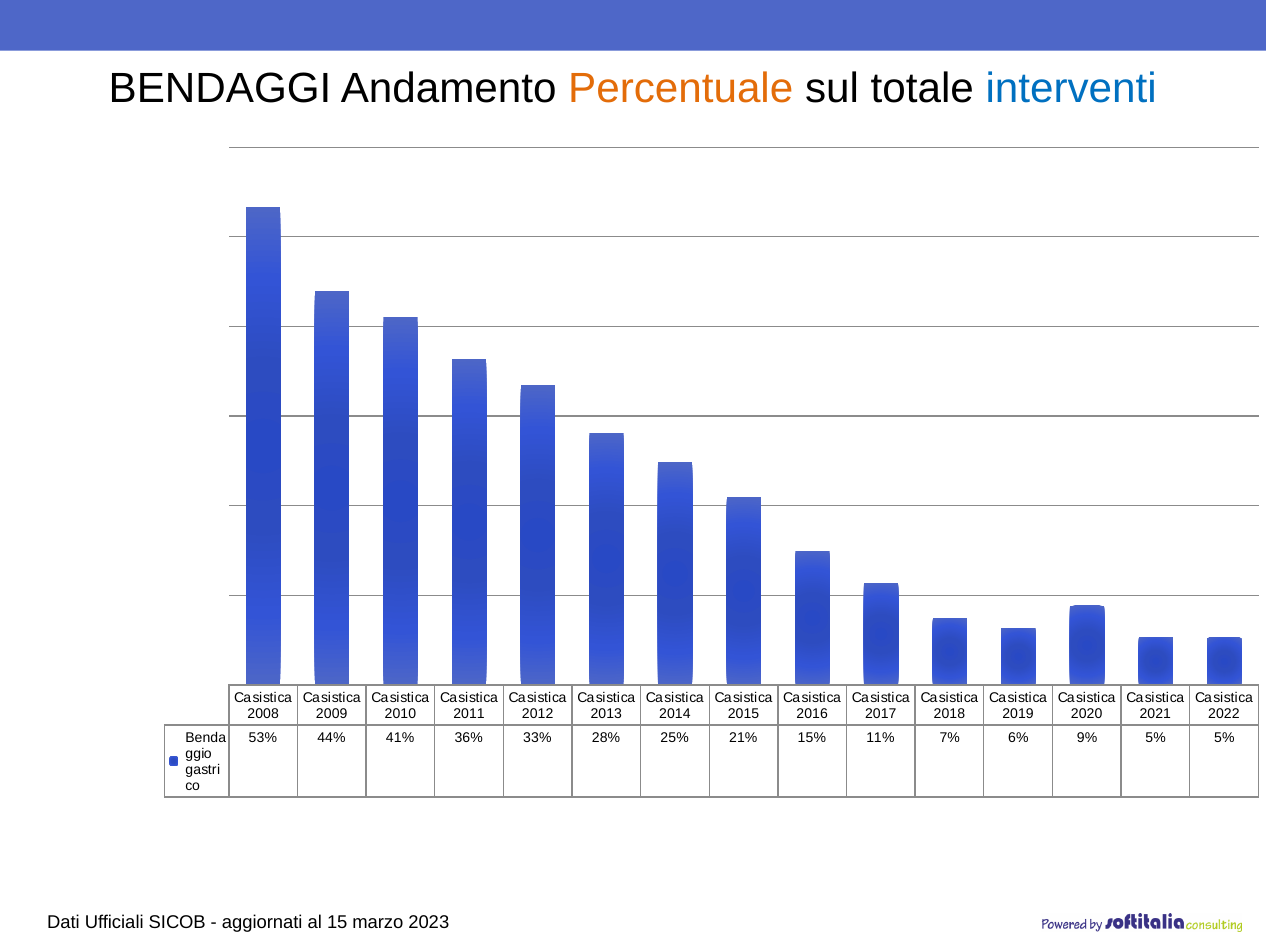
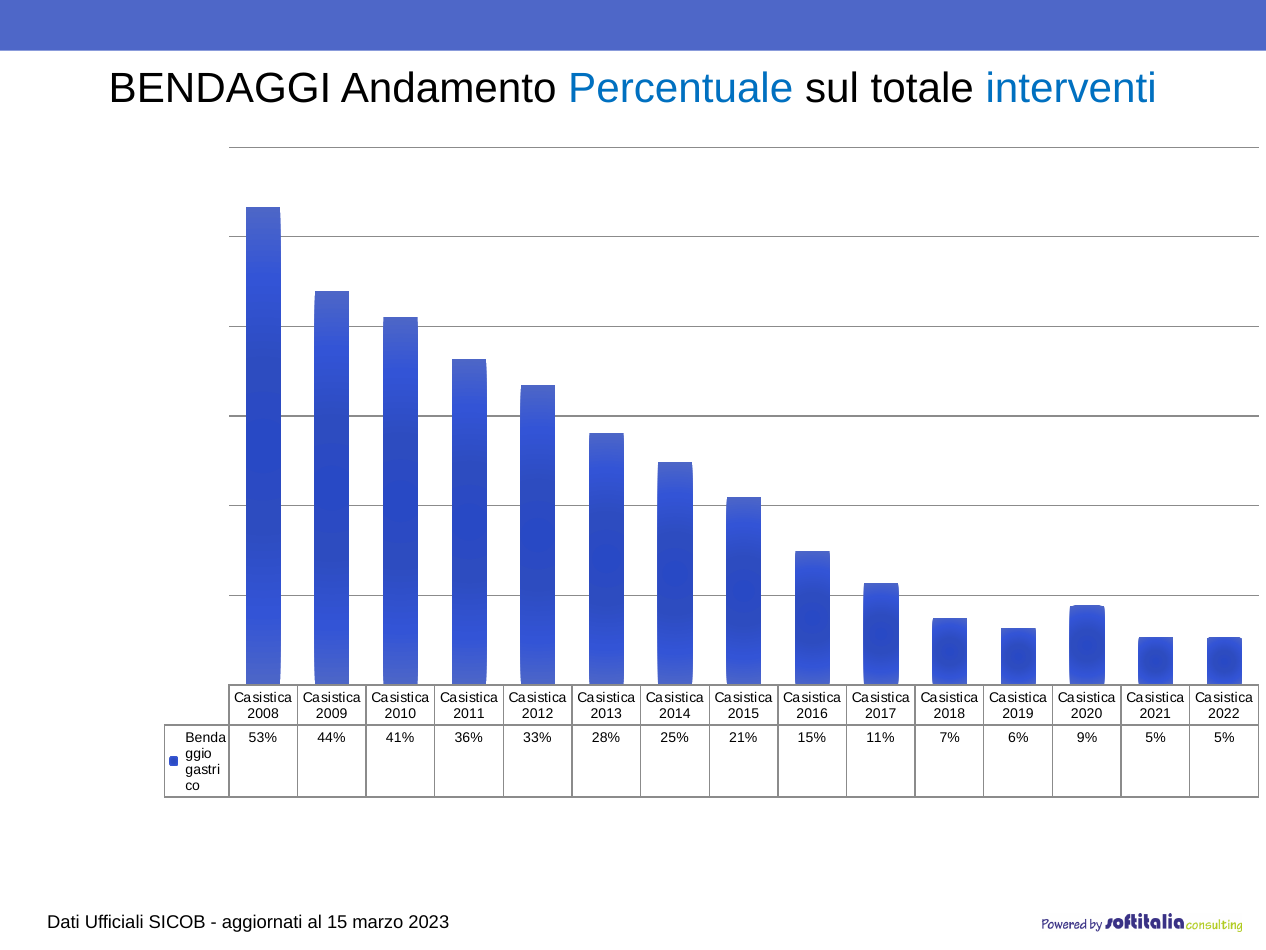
Percentuale colour: orange -> blue
